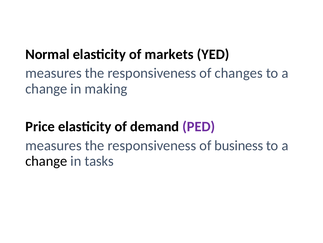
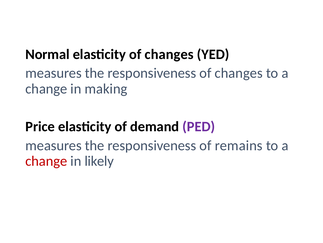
elasticity of markets: markets -> changes
business: business -> remains
change at (46, 161) colour: black -> red
tasks: tasks -> likely
